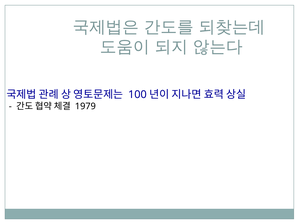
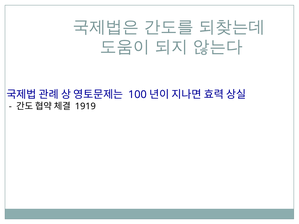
1979: 1979 -> 1919
